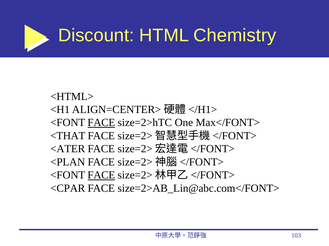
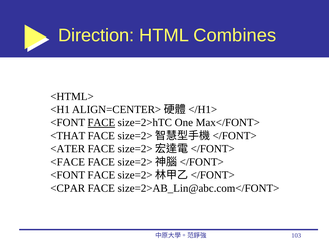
Discount: Discount -> Direction
Chemistry: Chemistry -> Combines
<PLAN: <PLAN -> <FACE
FACE at (101, 176) underline: present -> none
